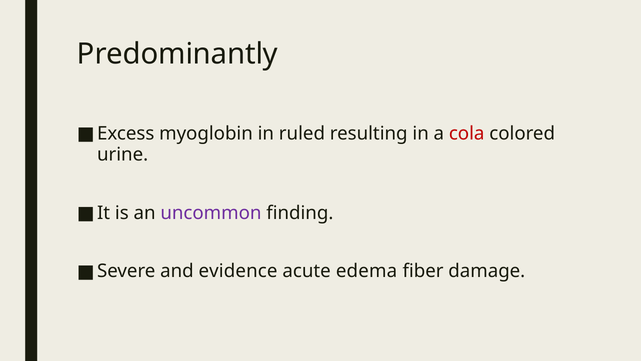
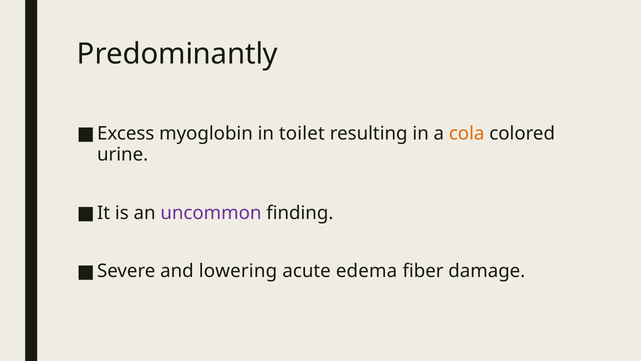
ruled: ruled -> toilet
cola colour: red -> orange
evidence: evidence -> lowering
